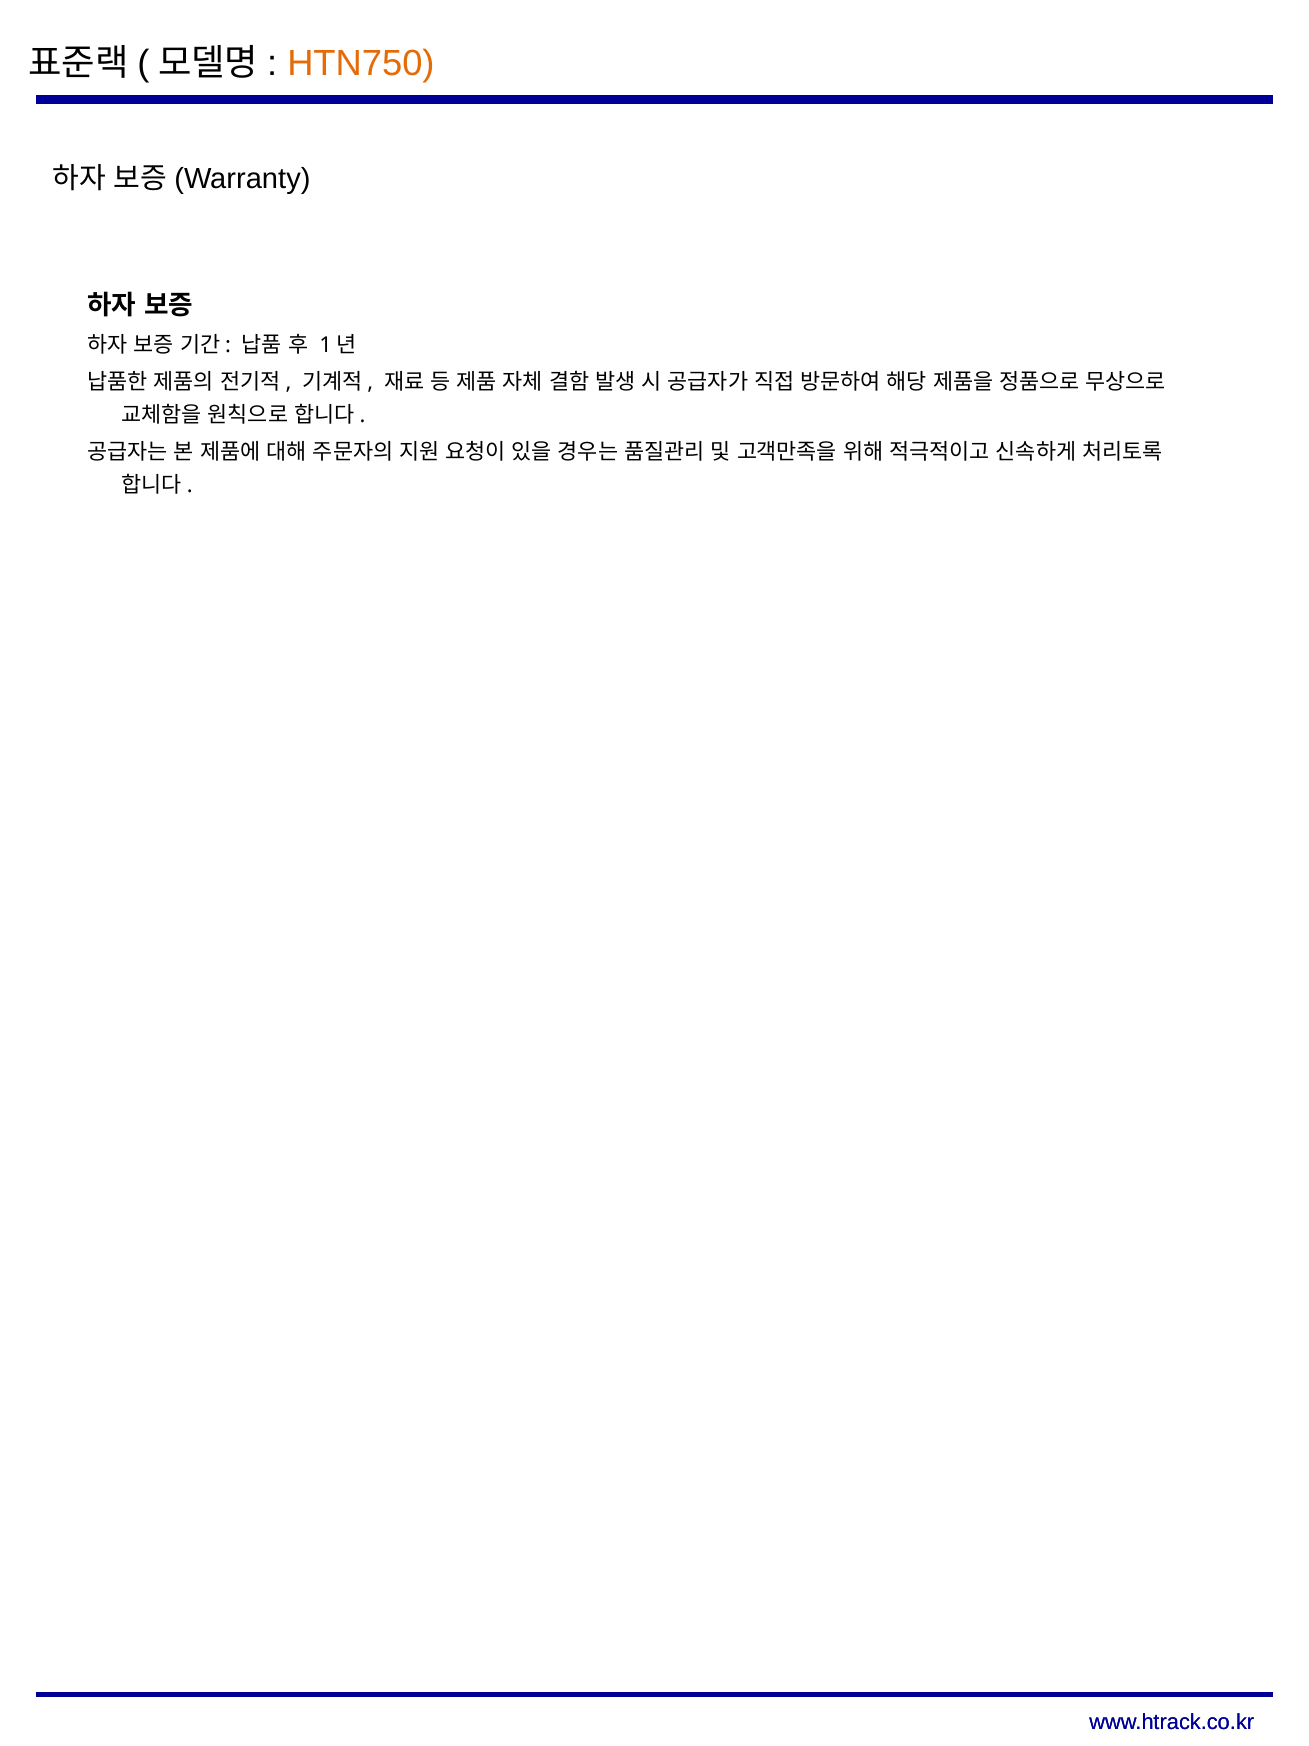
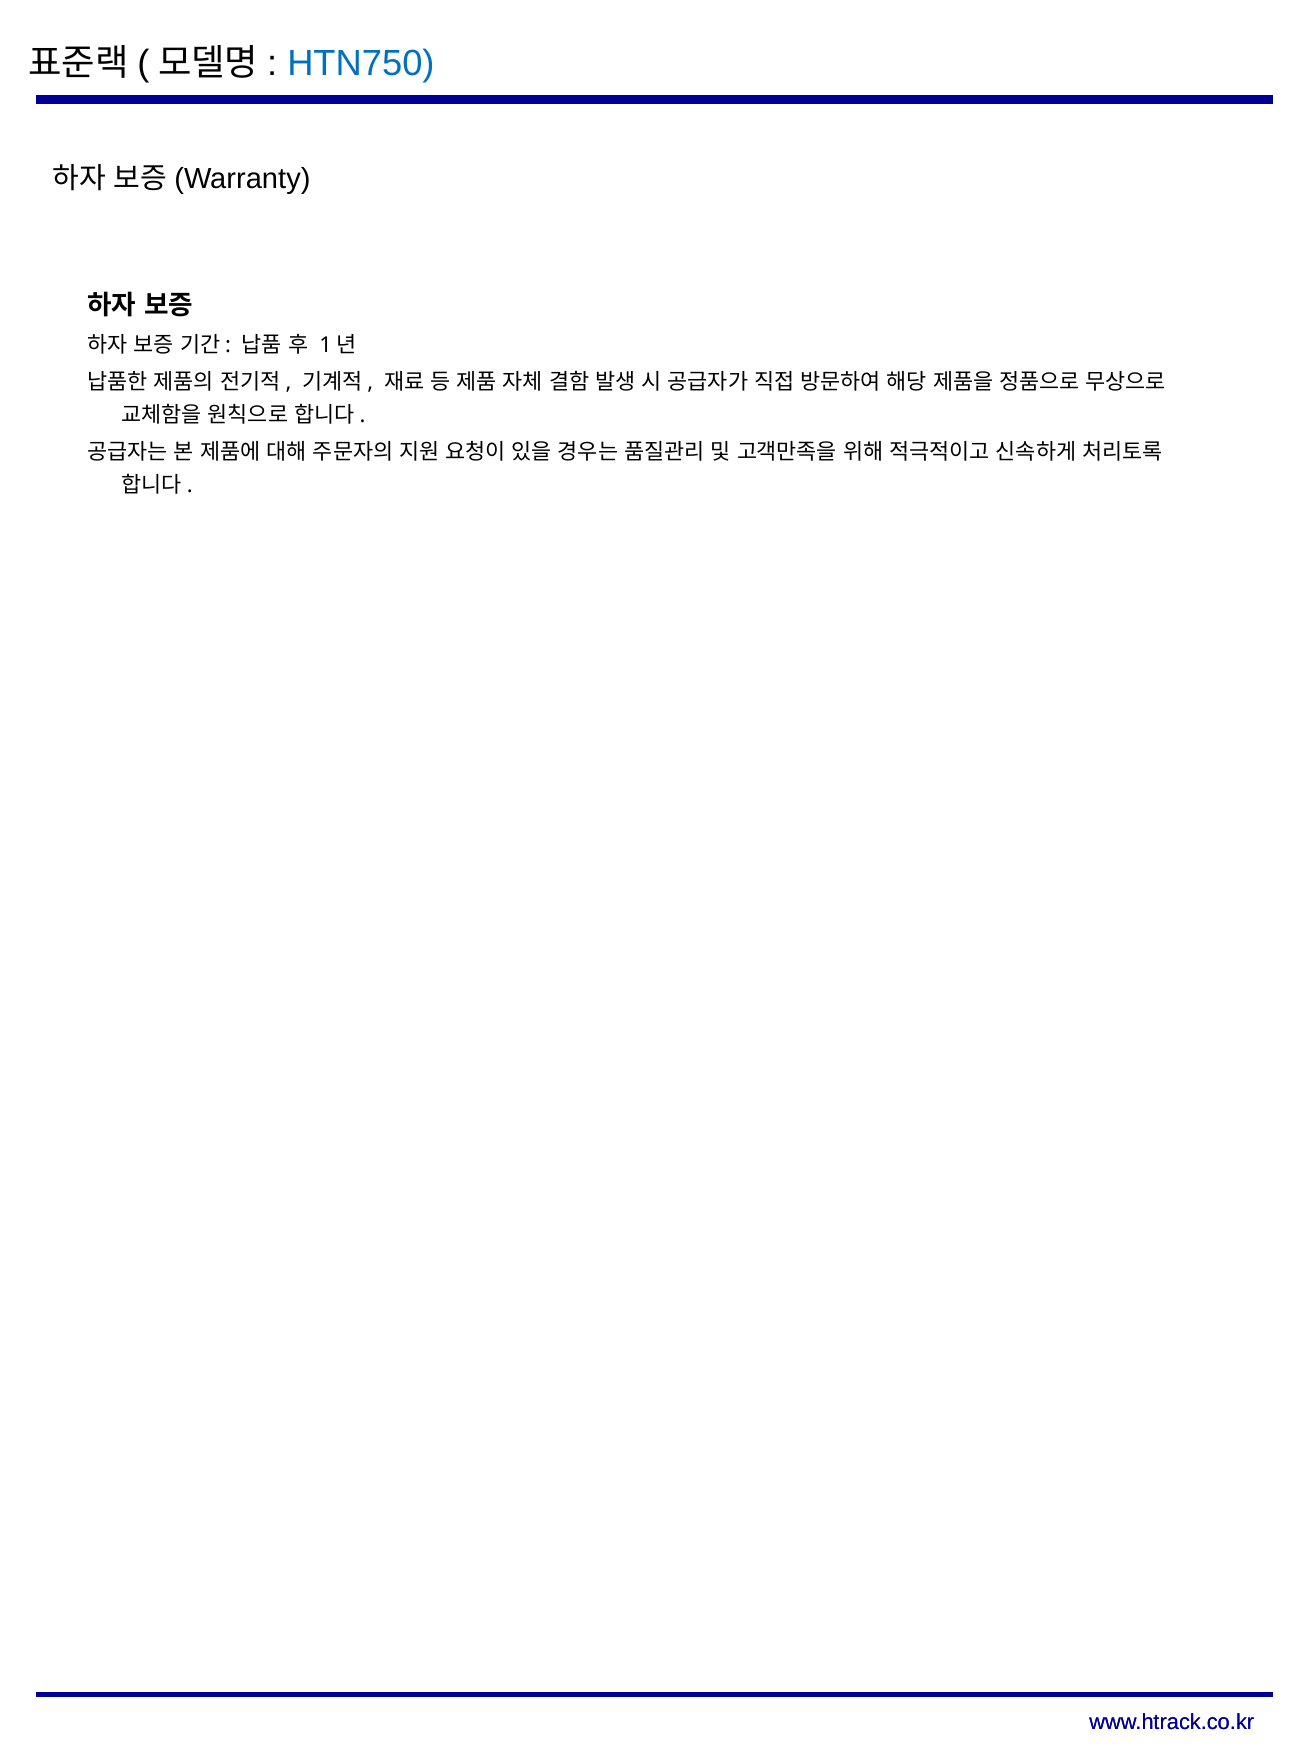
HTN750 colour: orange -> blue
